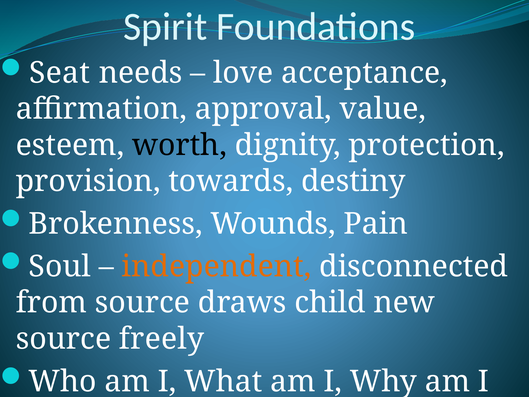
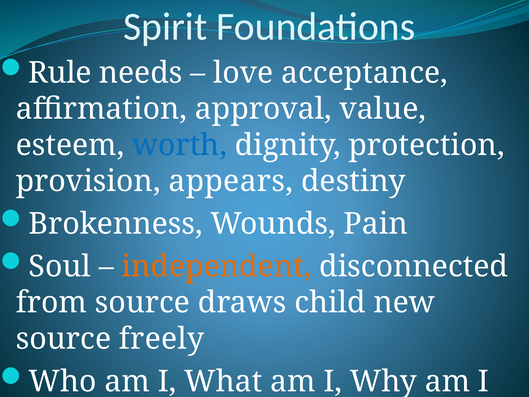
Seat: Seat -> Rule
worth colour: black -> blue
towards: towards -> appears
